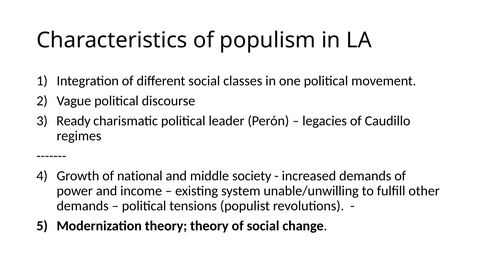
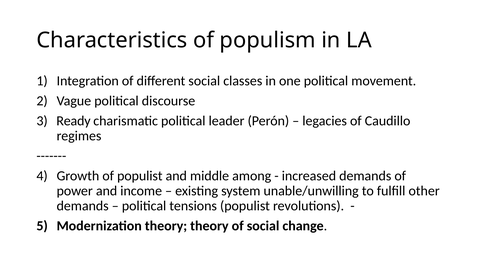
of national: national -> populist
society: society -> among
